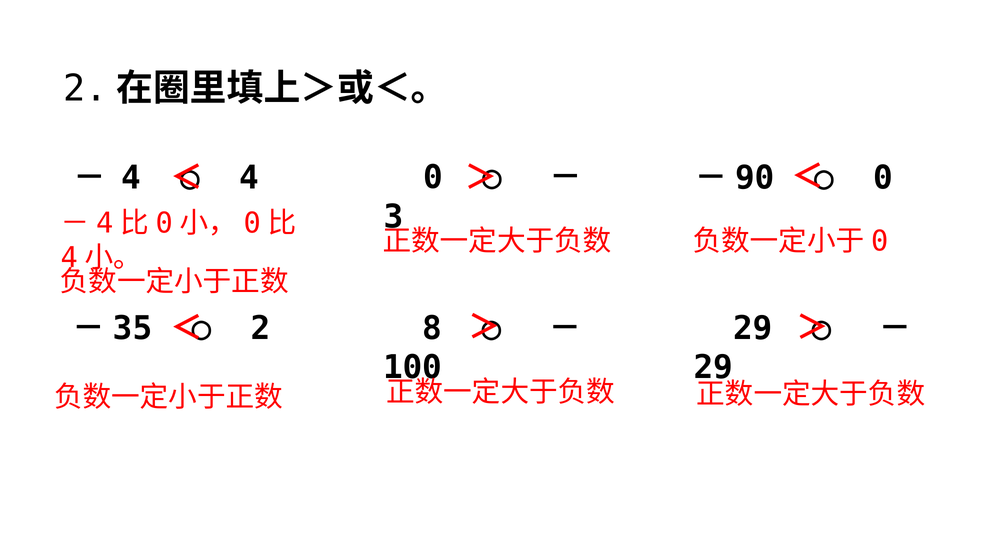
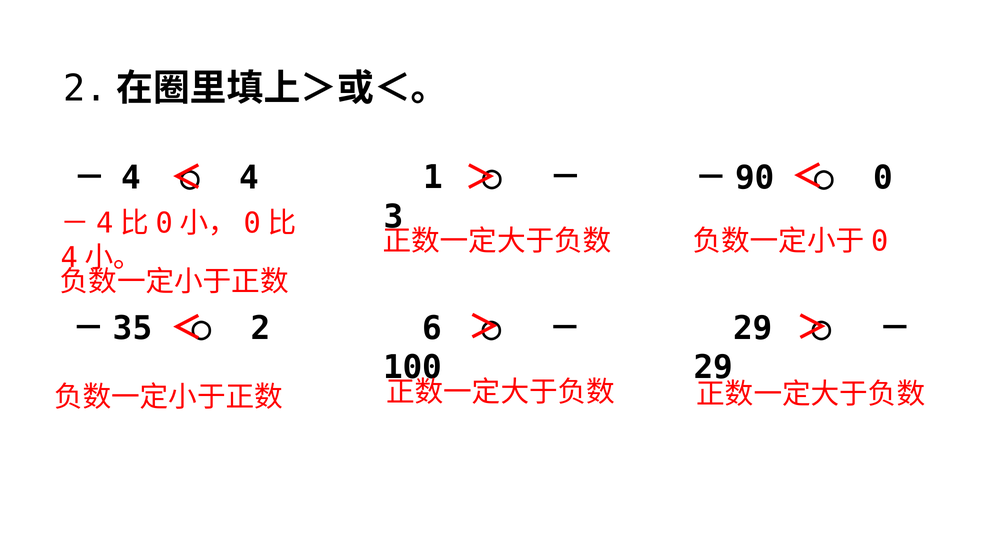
4 0: 0 -> 1
8: 8 -> 6
